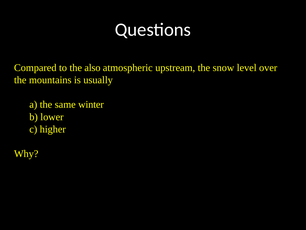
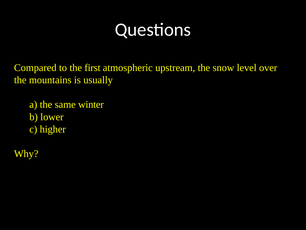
also: also -> first
